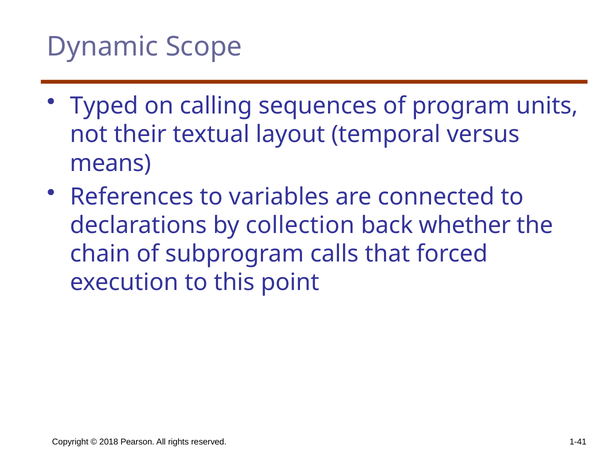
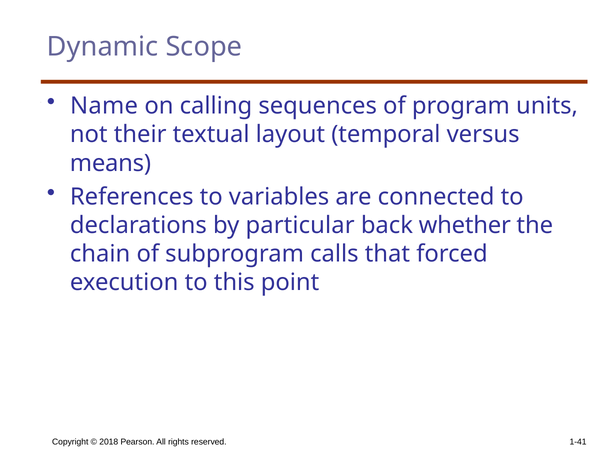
Typed: Typed -> Name
collection: collection -> particular
